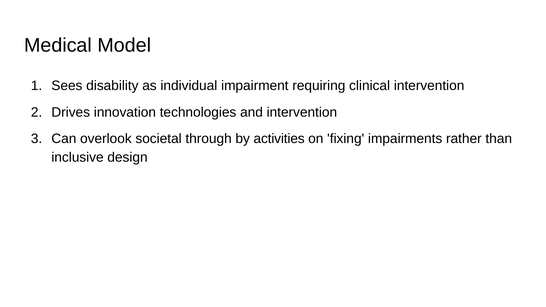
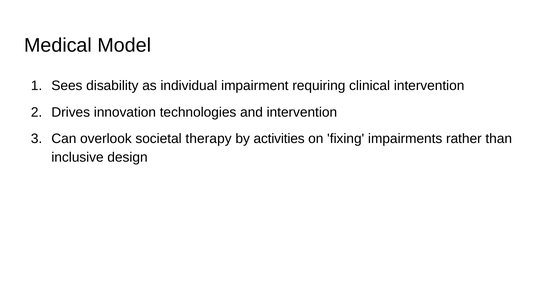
through: through -> therapy
